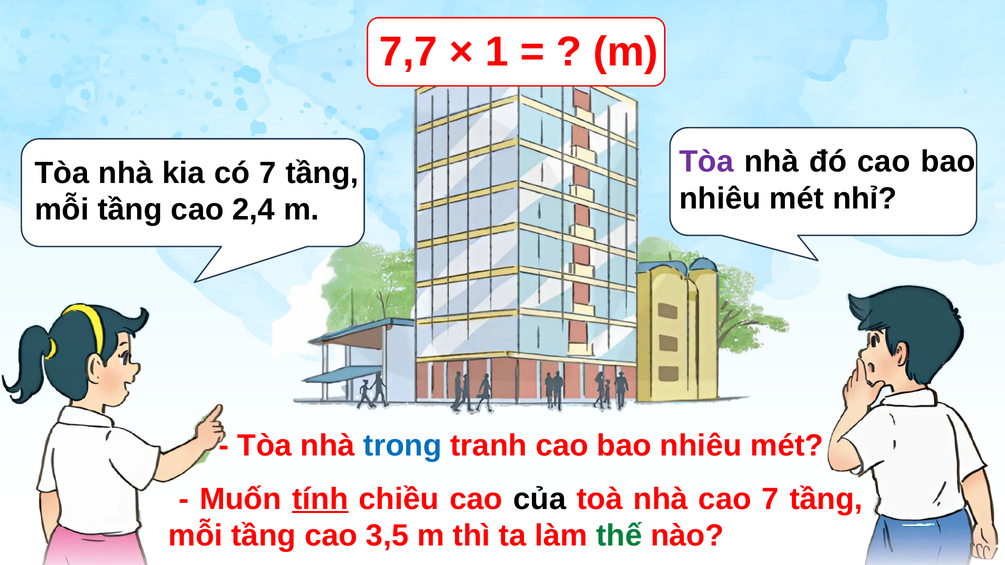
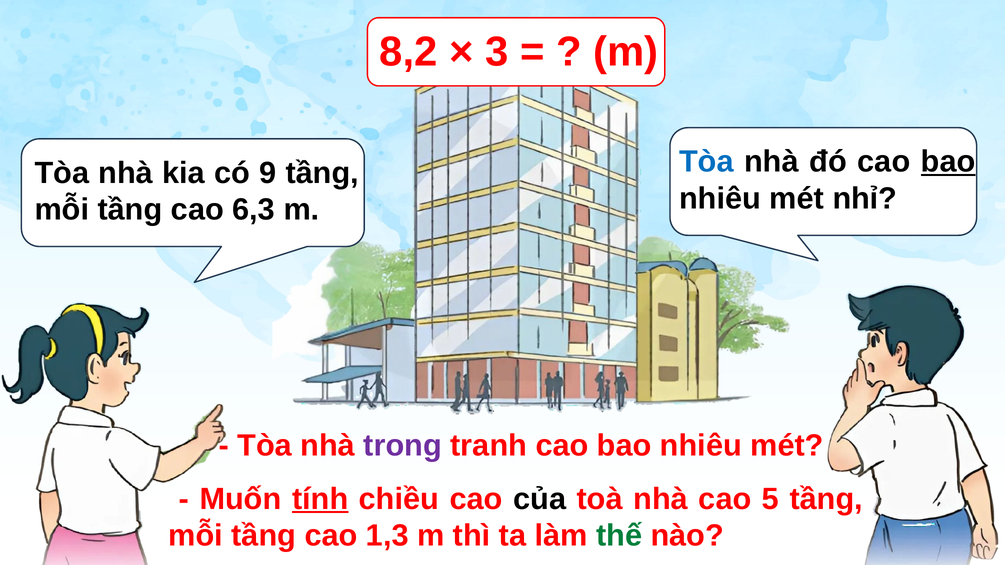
7,7: 7,7 -> 8,2
1: 1 -> 3
Tòa at (706, 162) colour: purple -> blue
bao at (948, 162) underline: none -> present
có 7: 7 -> 9
2,4: 2,4 -> 6,3
trong colour: blue -> purple
cao 7: 7 -> 5
3,5: 3,5 -> 1,3
